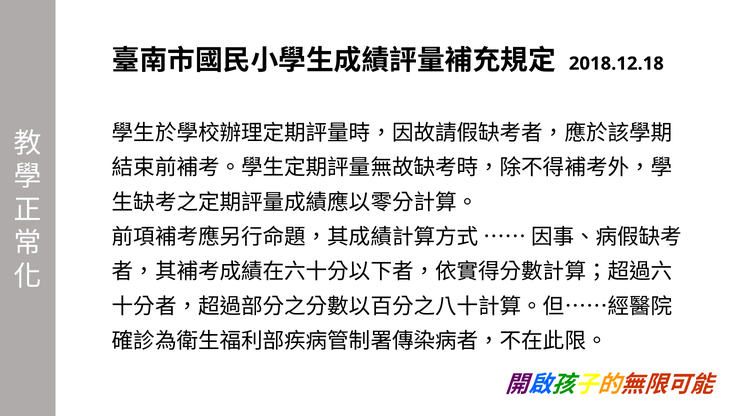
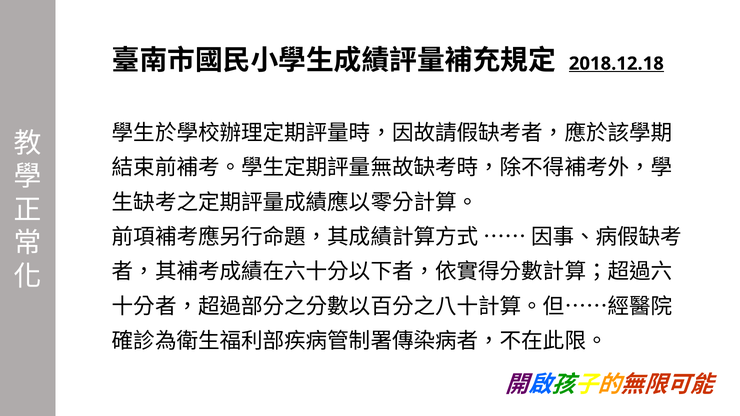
2018.12.18 underline: none -> present
